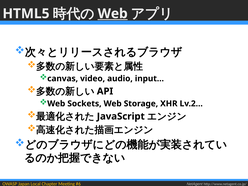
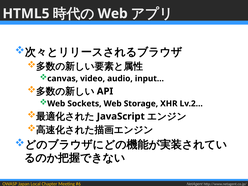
Web at (113, 14) underline: present -> none
